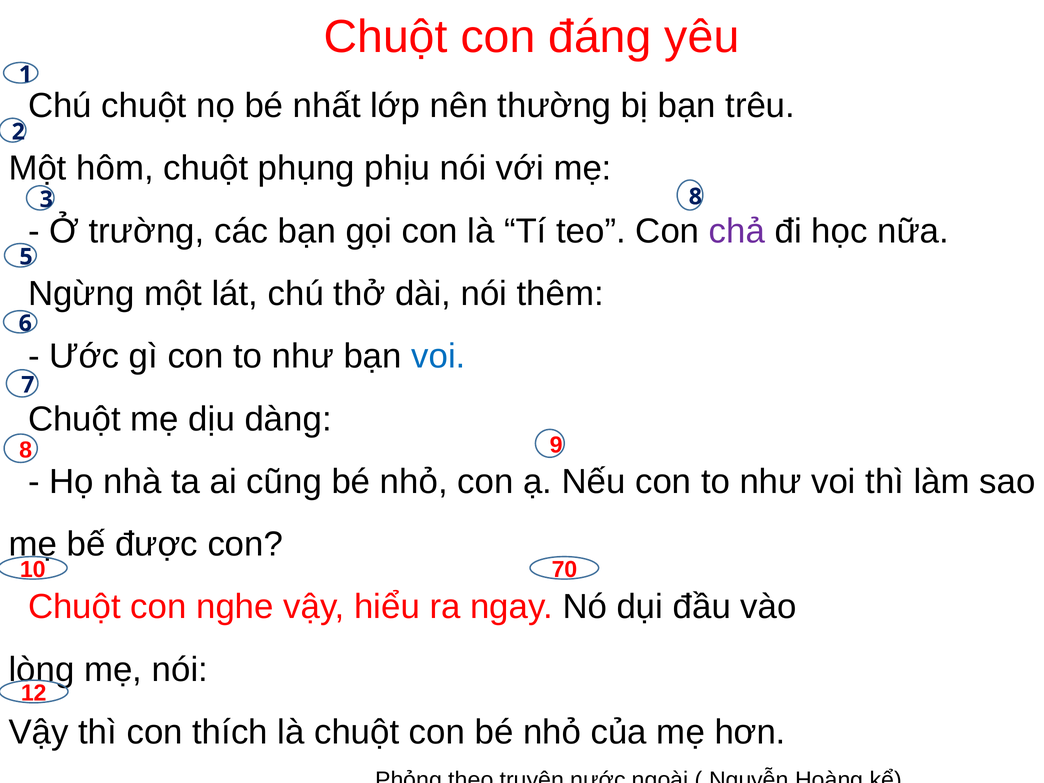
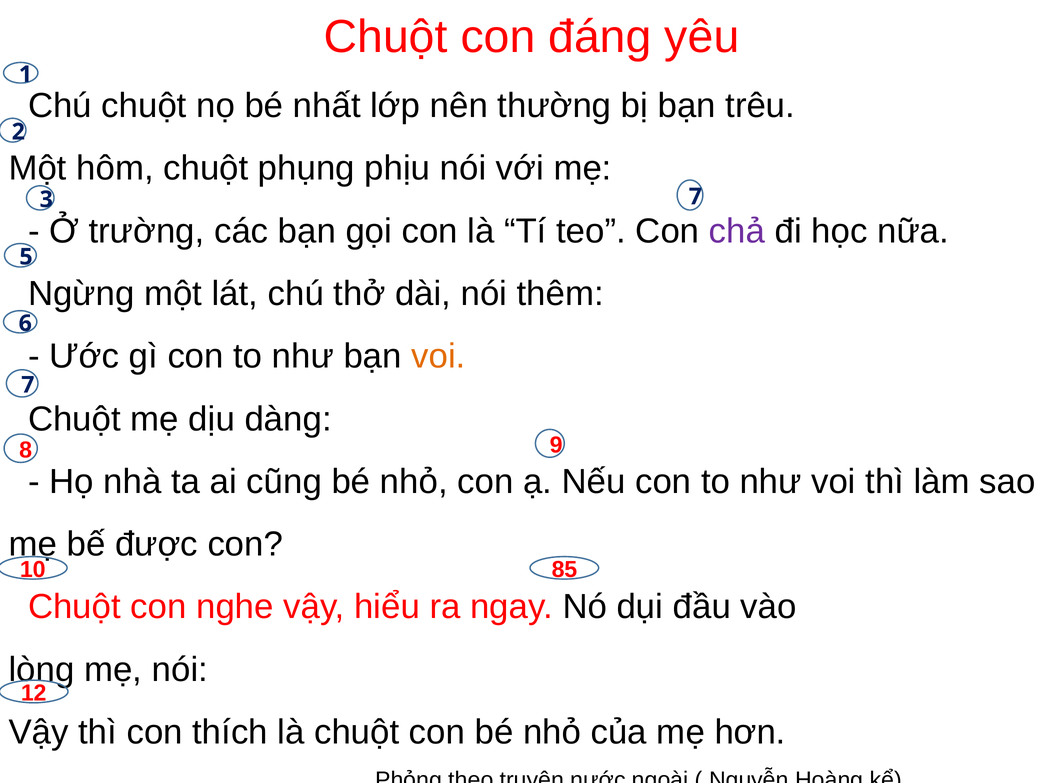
3 8: 8 -> 7
voi at (438, 356) colour: blue -> orange
70: 70 -> 85
